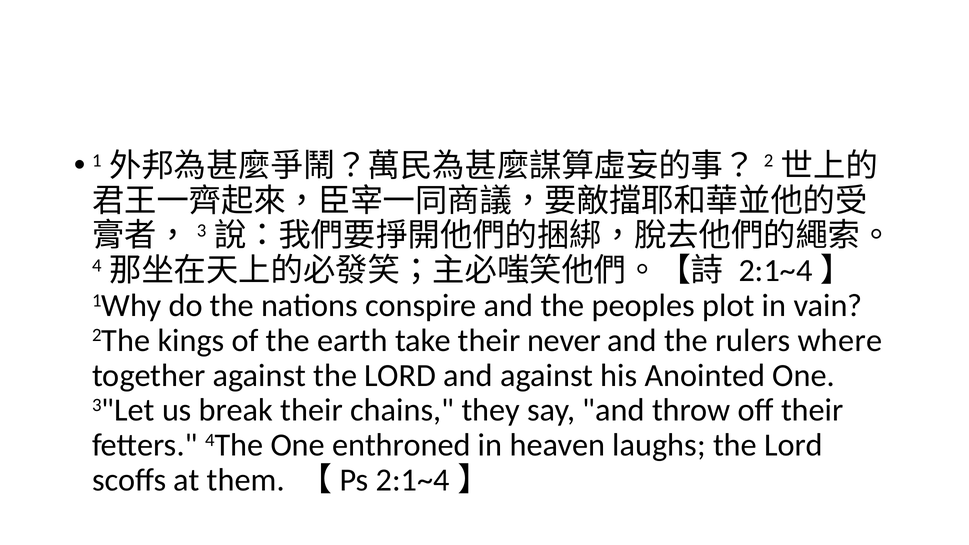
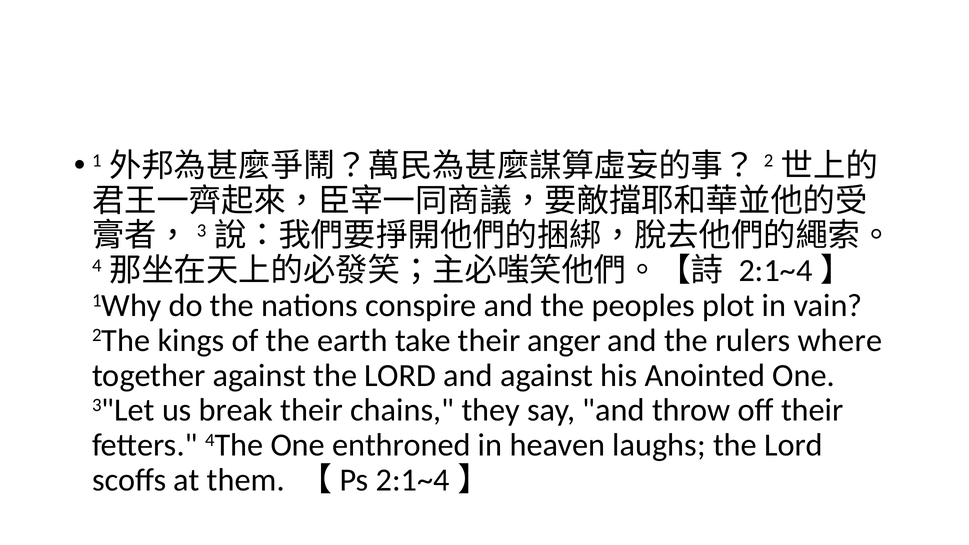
never: never -> anger
